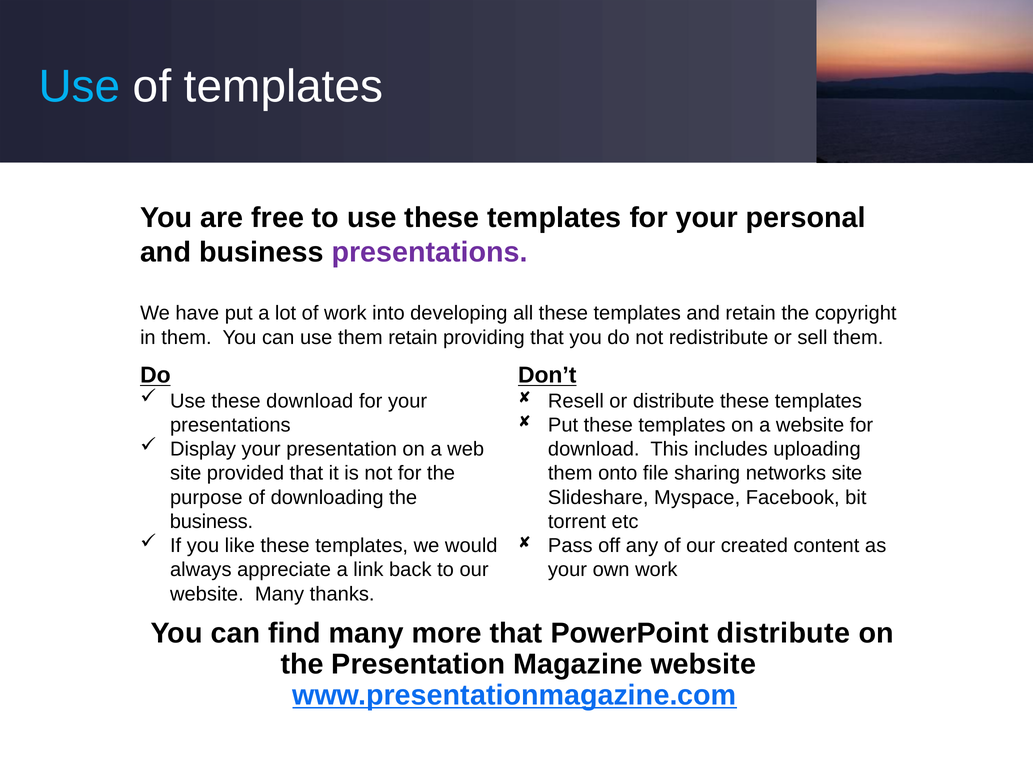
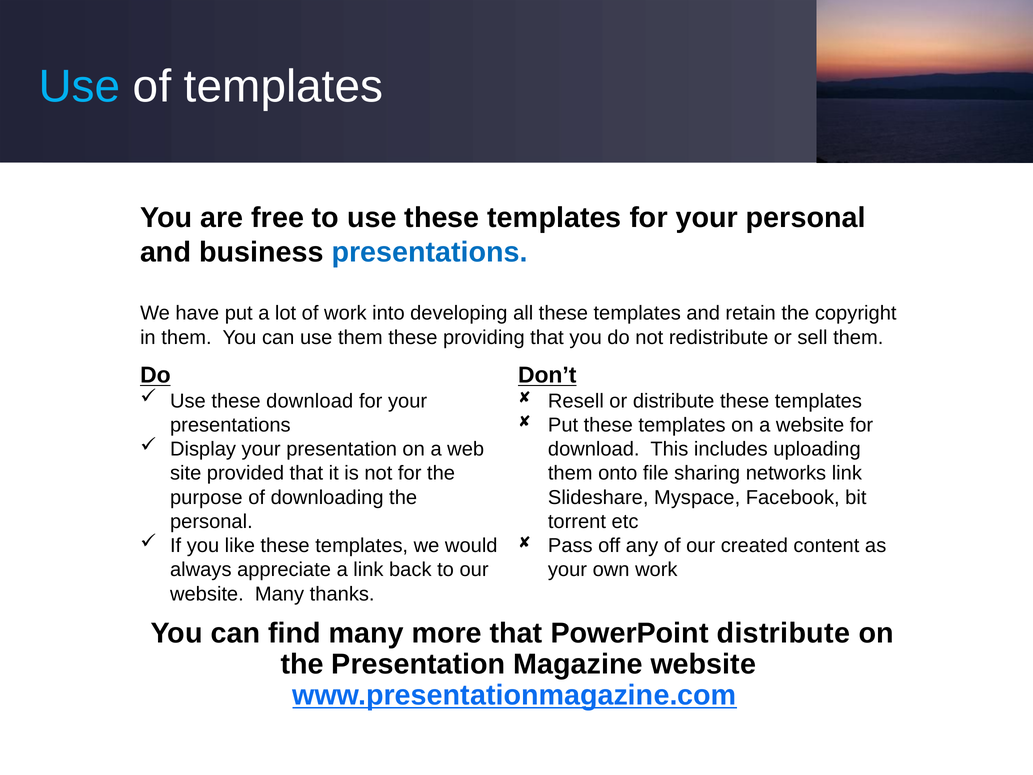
presentations at (430, 252) colour: purple -> blue
them retain: retain -> these
networks site: site -> link
business at (211, 521): business -> personal
